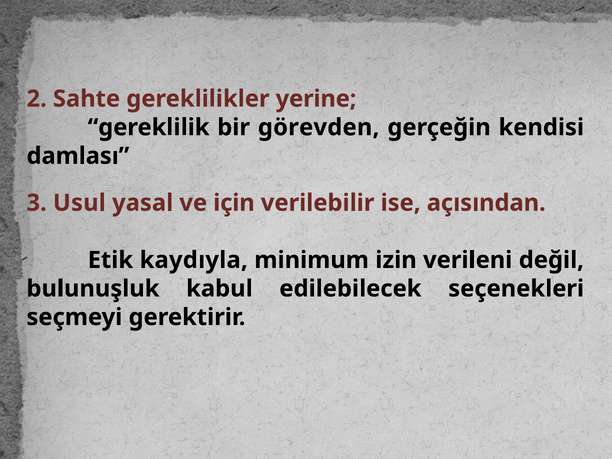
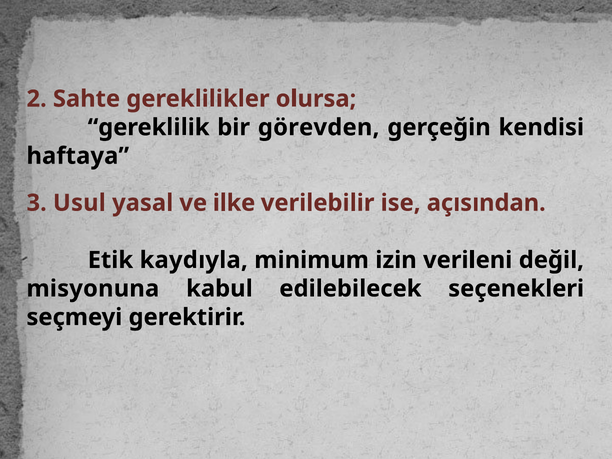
yerine: yerine -> olursa
damlası: damlası -> haftaya
için: için -> ilke
bulunuşluk: bulunuşluk -> misyonuna
